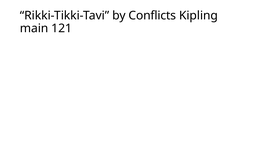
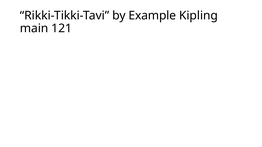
Conflicts: Conflicts -> Example
